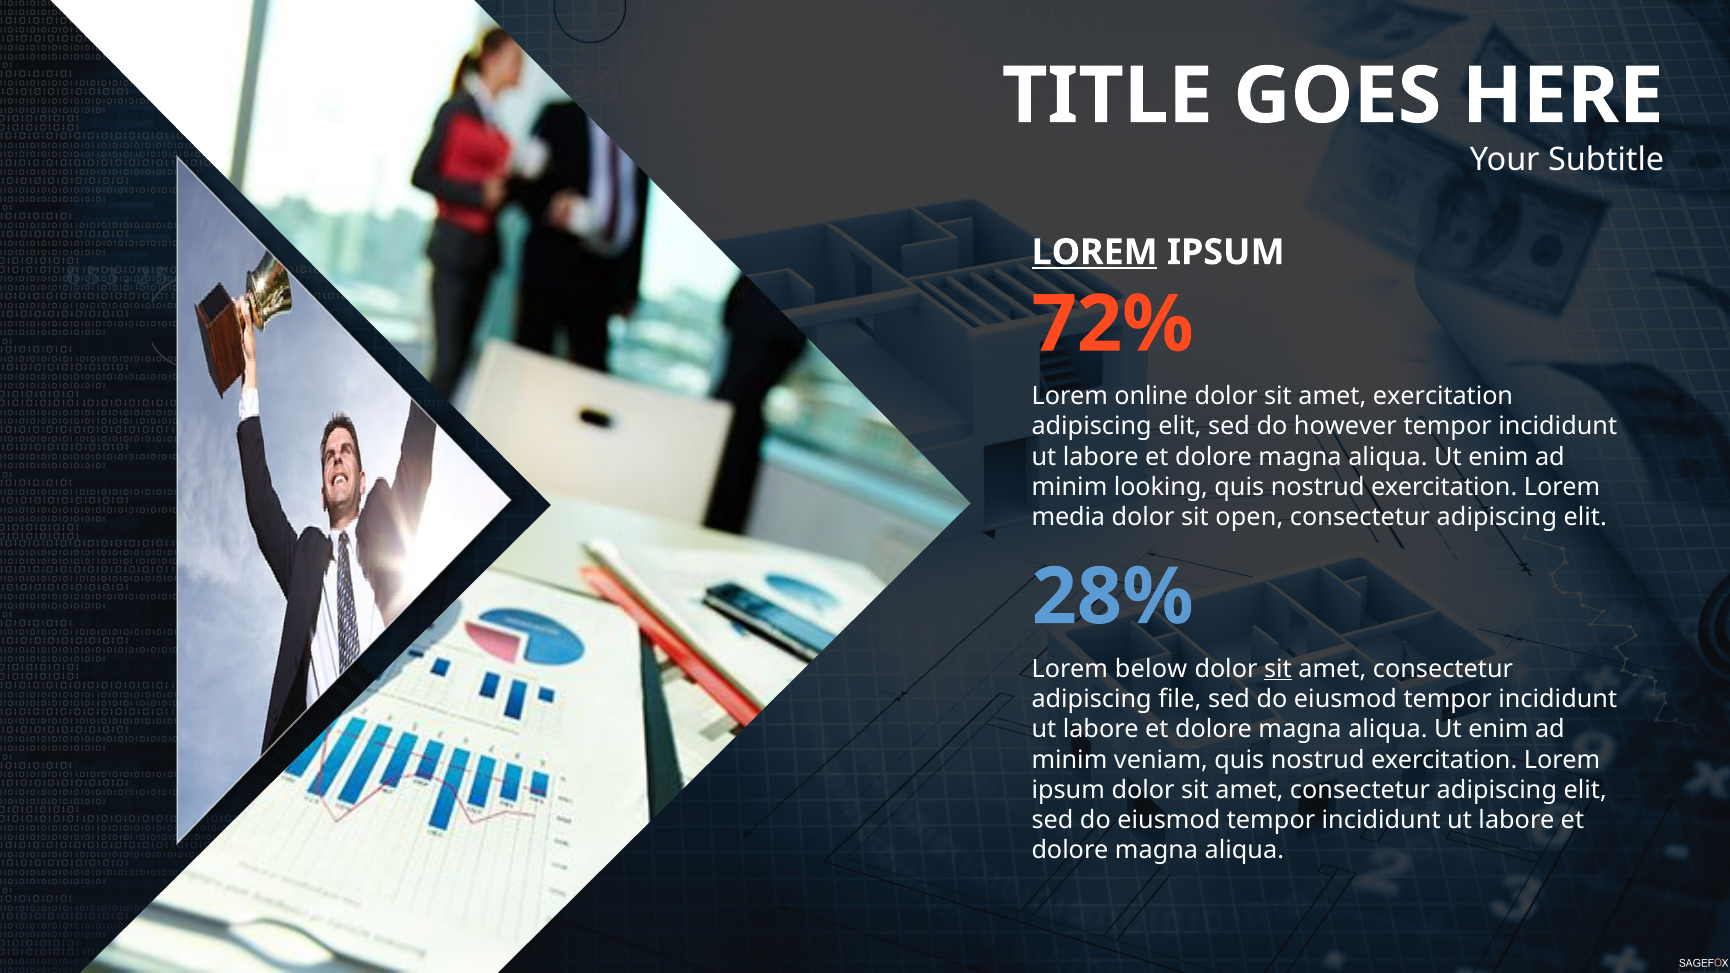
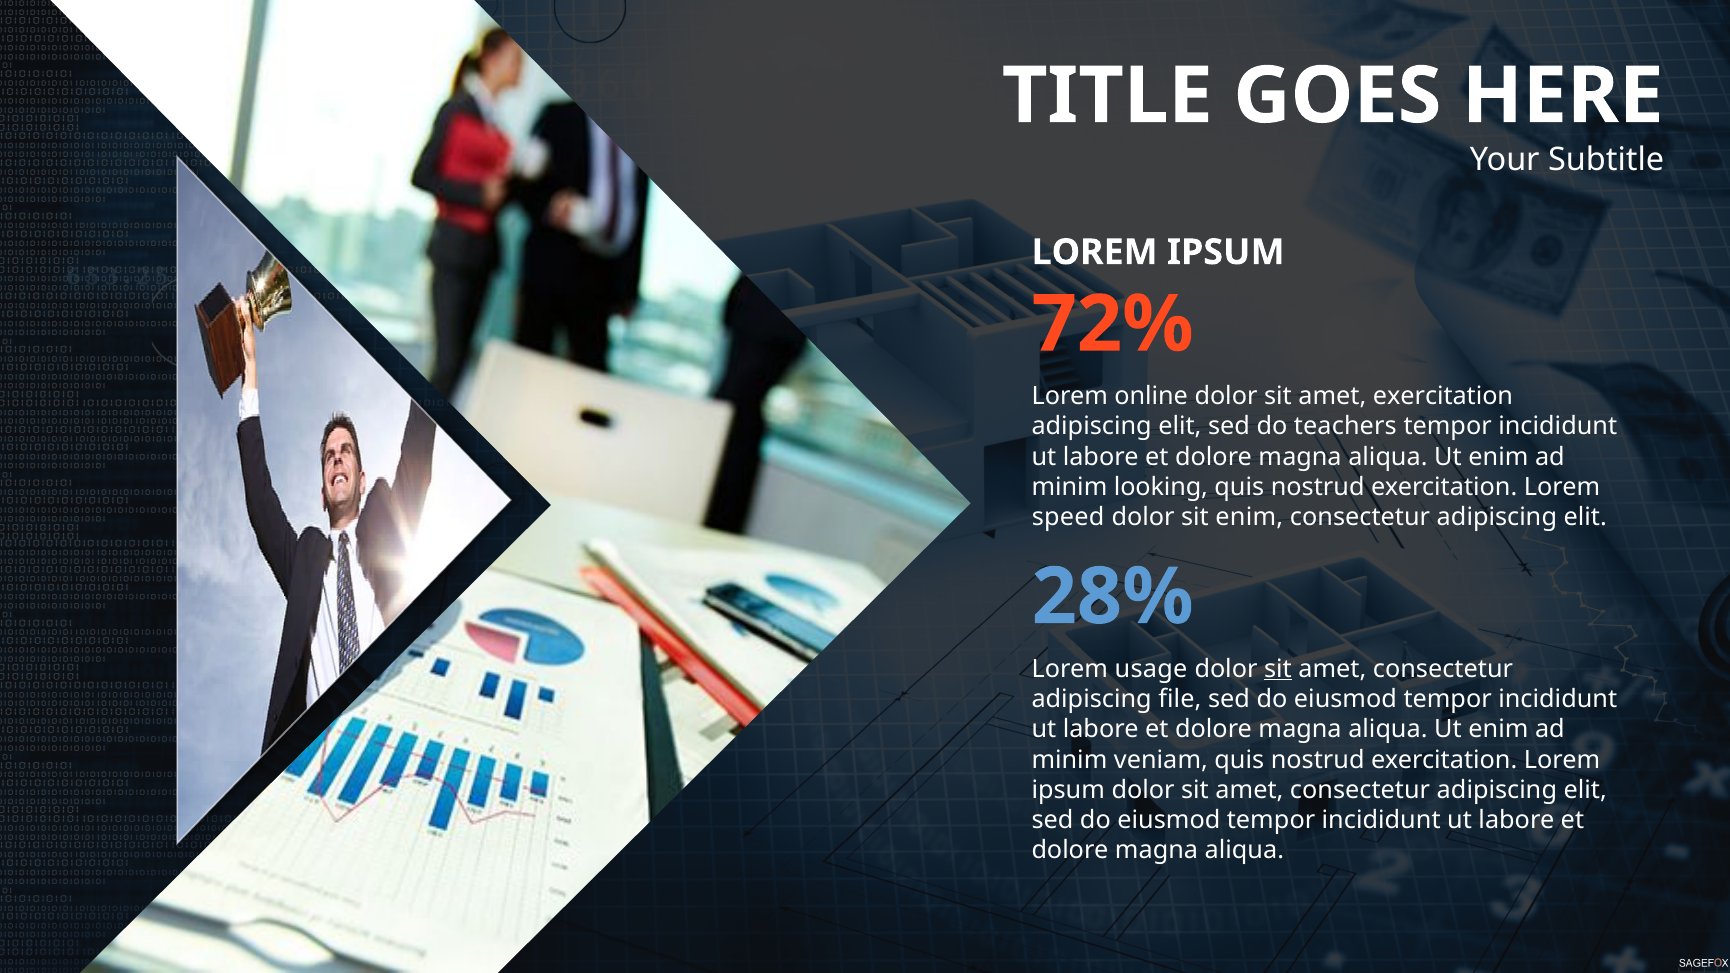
LOREM at (1095, 252) underline: present -> none
however: however -> teachers
media: media -> speed
sit open: open -> enim
below: below -> usage
